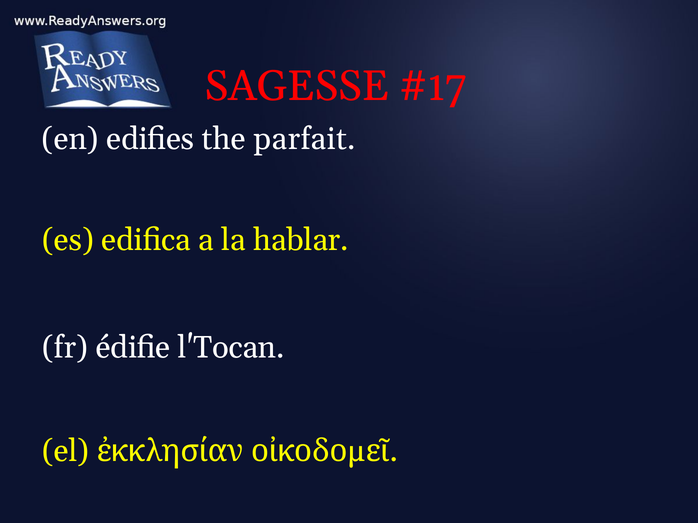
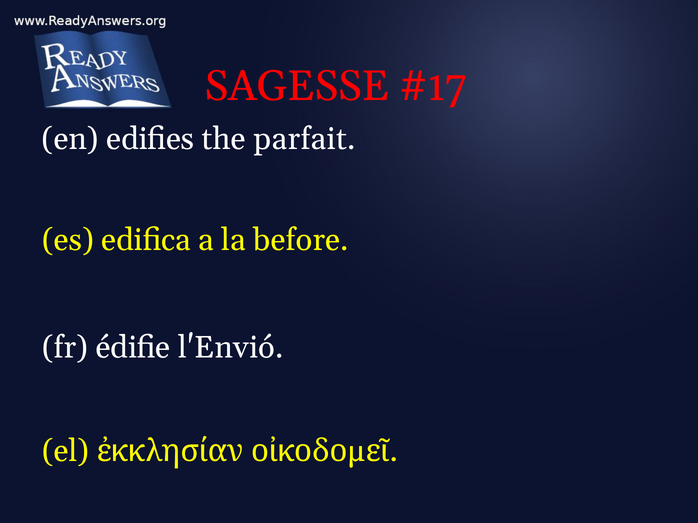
hablar: hablar -> before
l'Tocan: l'Tocan -> l'Envió
